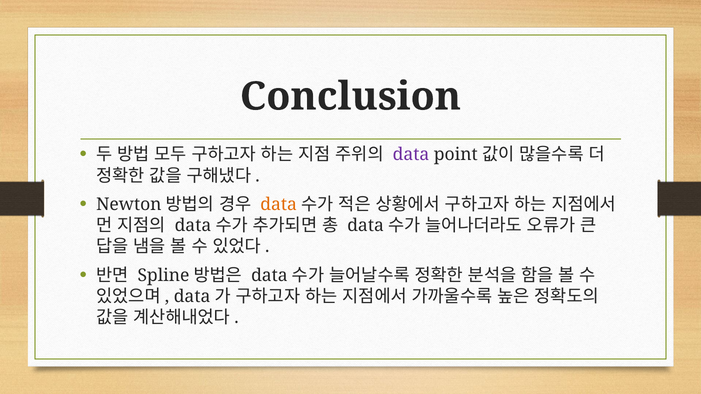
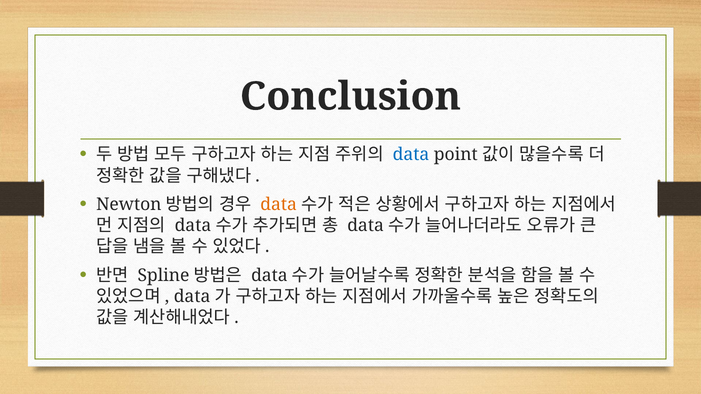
data at (411, 155) colour: purple -> blue
